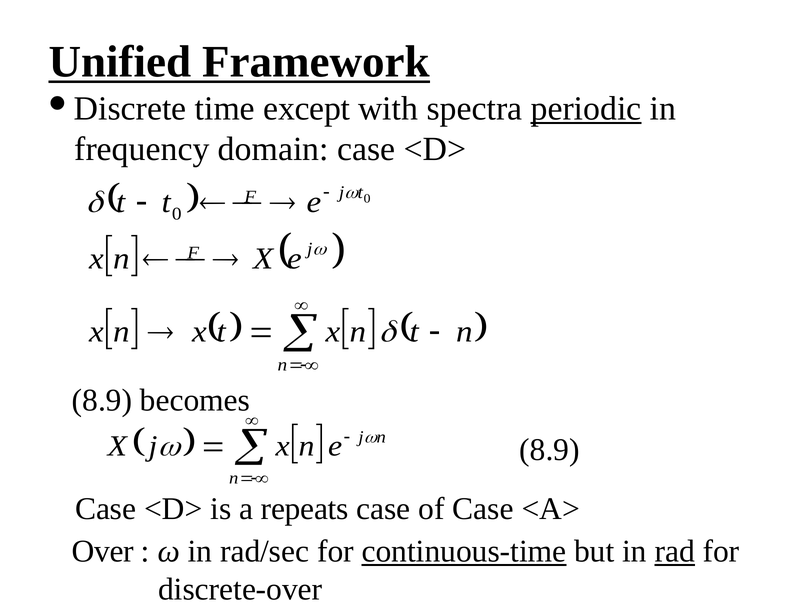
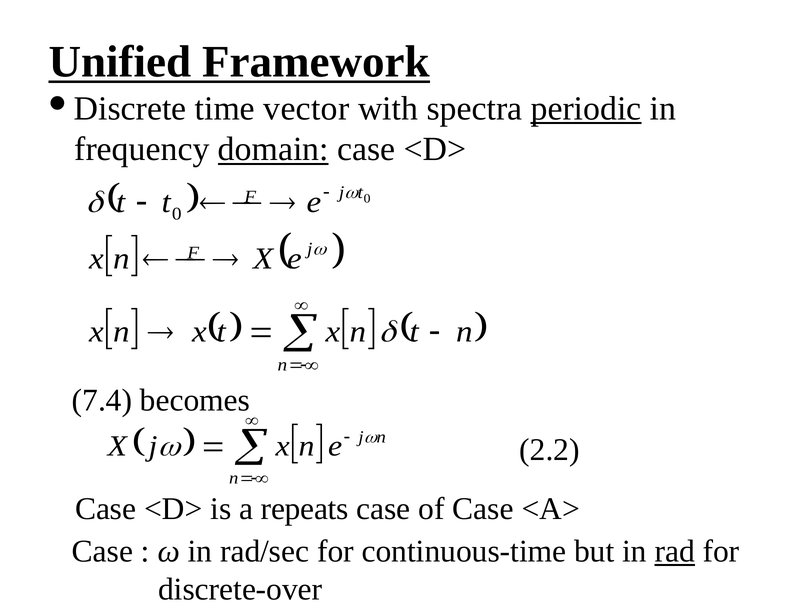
except: except -> vector
domain underline: none -> present
8.9 at (102, 400): 8.9 -> 7.4
8.9 at (550, 450): 8.9 -> 2.2
Over at (103, 551): Over -> Case
continuous-time underline: present -> none
